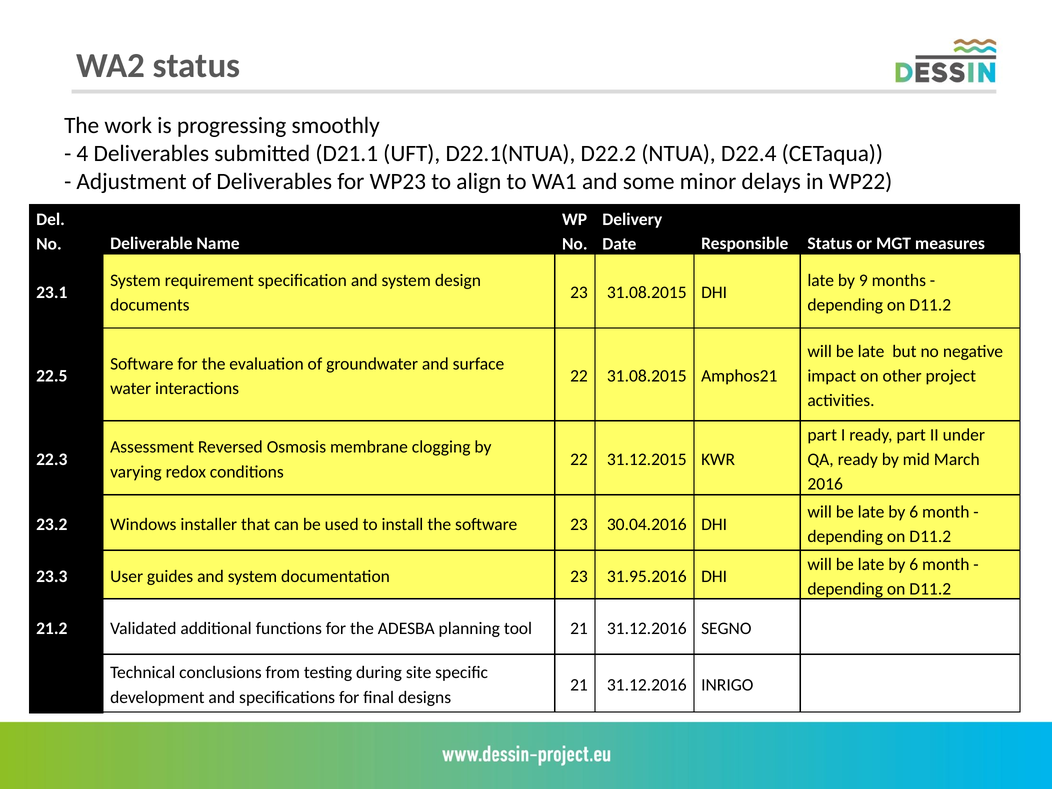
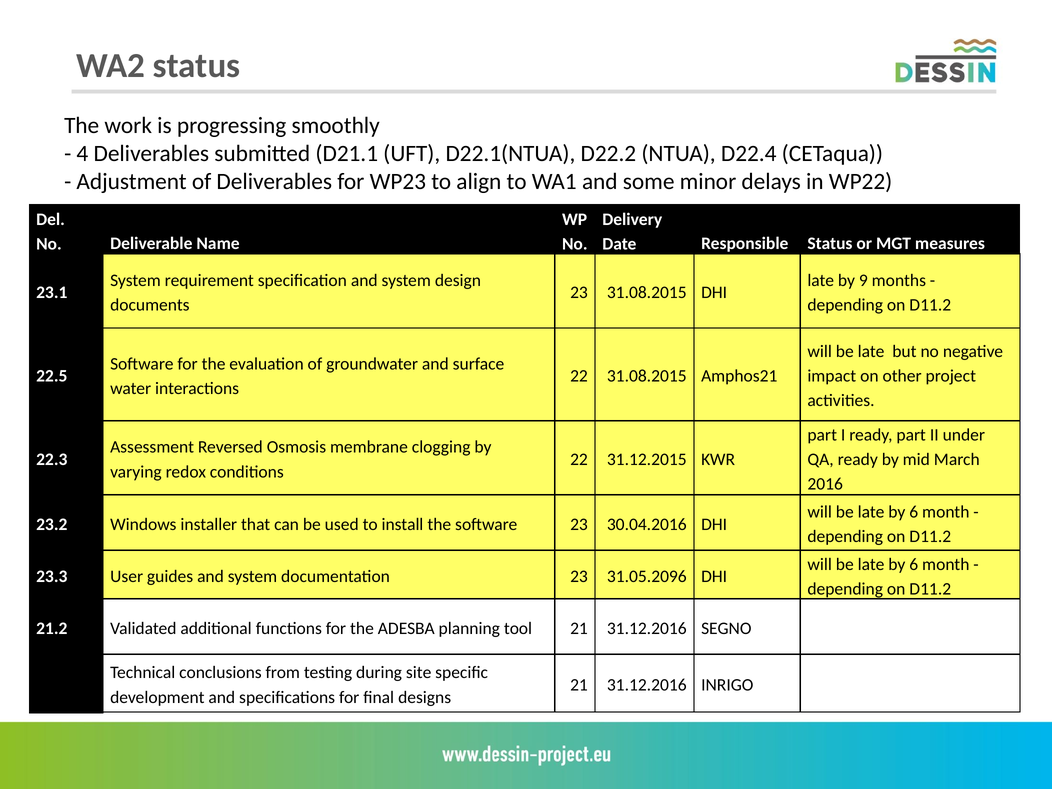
31.95.2016: 31.95.2016 -> 31.05.2096
